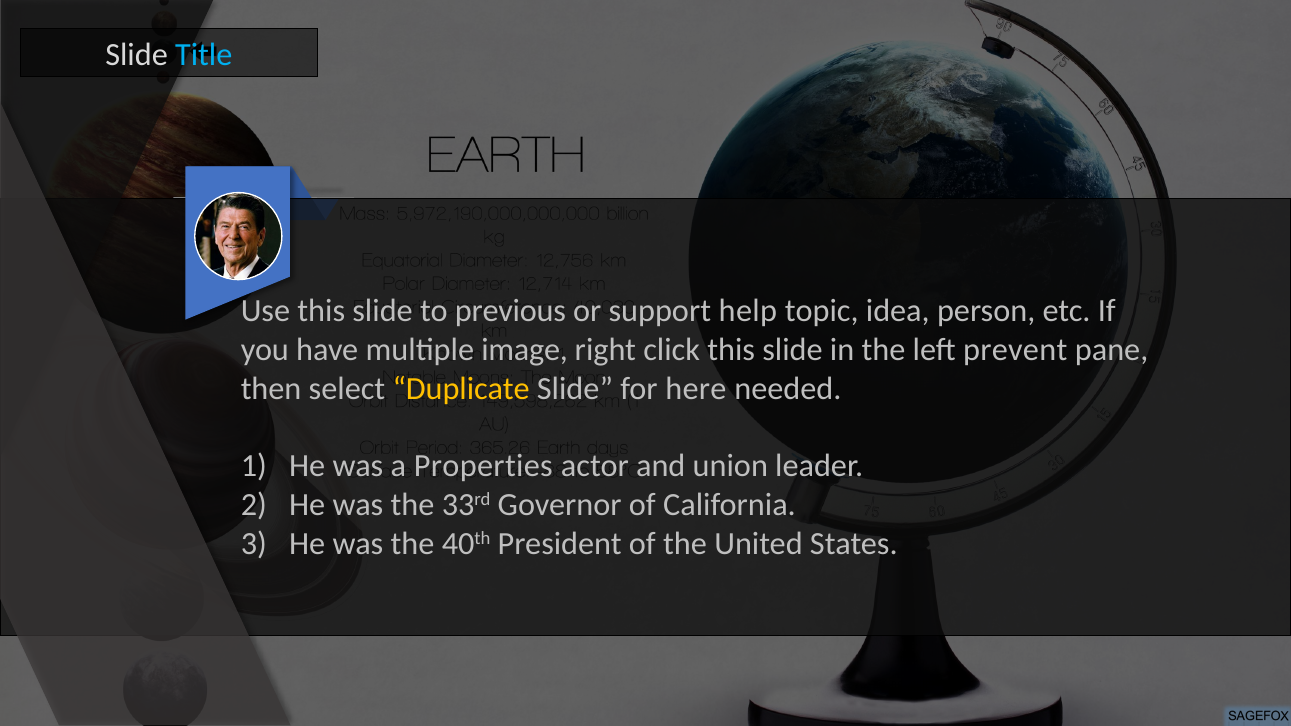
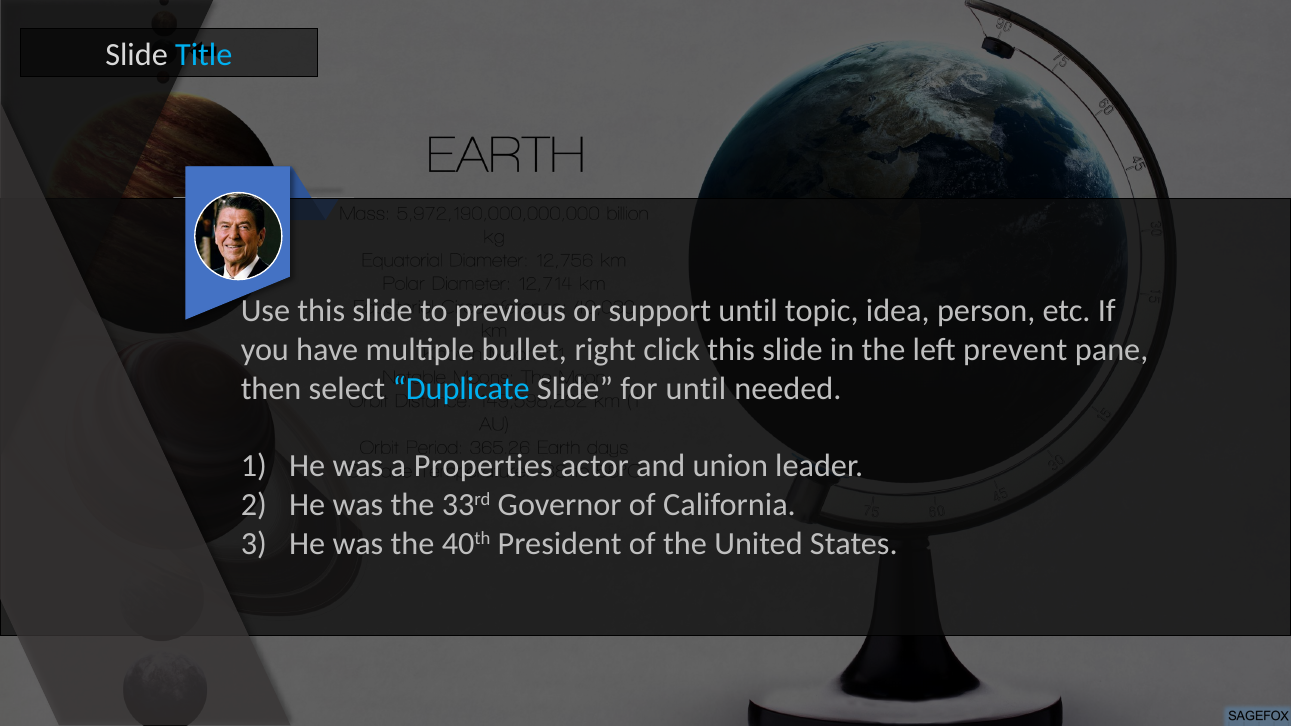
support help: help -> until
image: image -> bullet
Duplicate colour: yellow -> light blue
for here: here -> until
